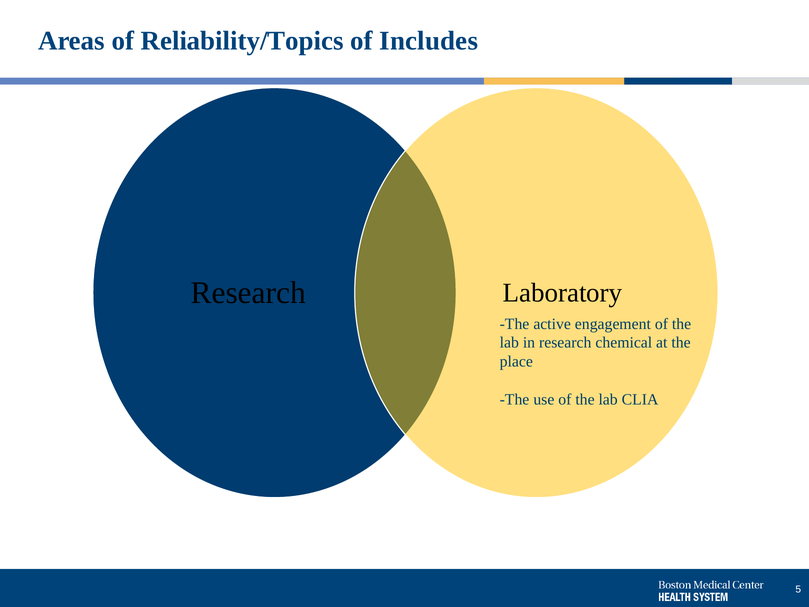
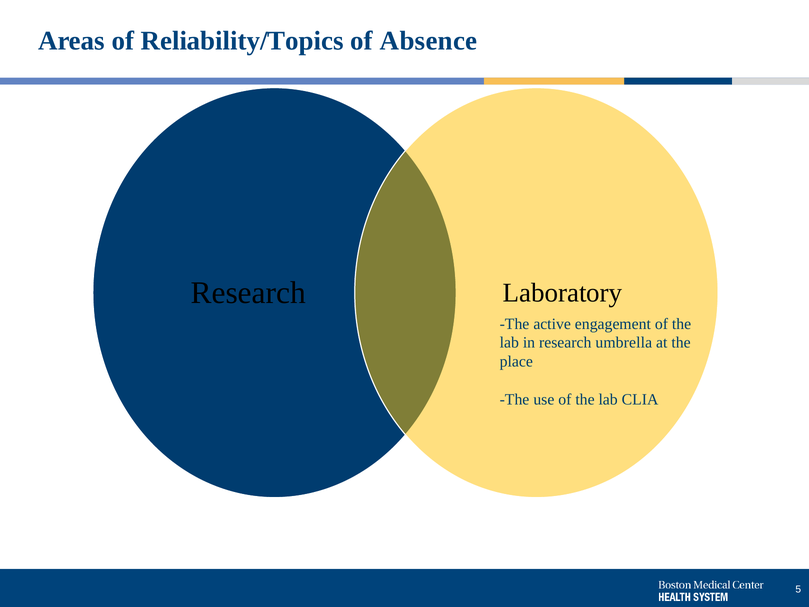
Includes: Includes -> Absence
chemical: chemical -> umbrella
